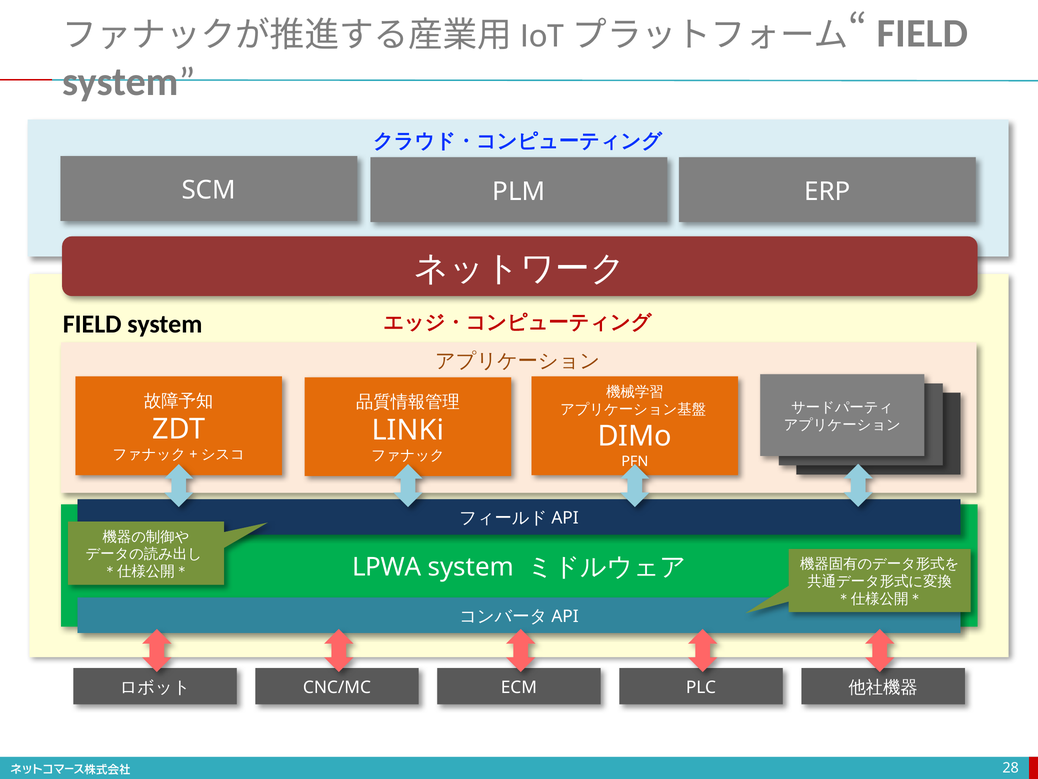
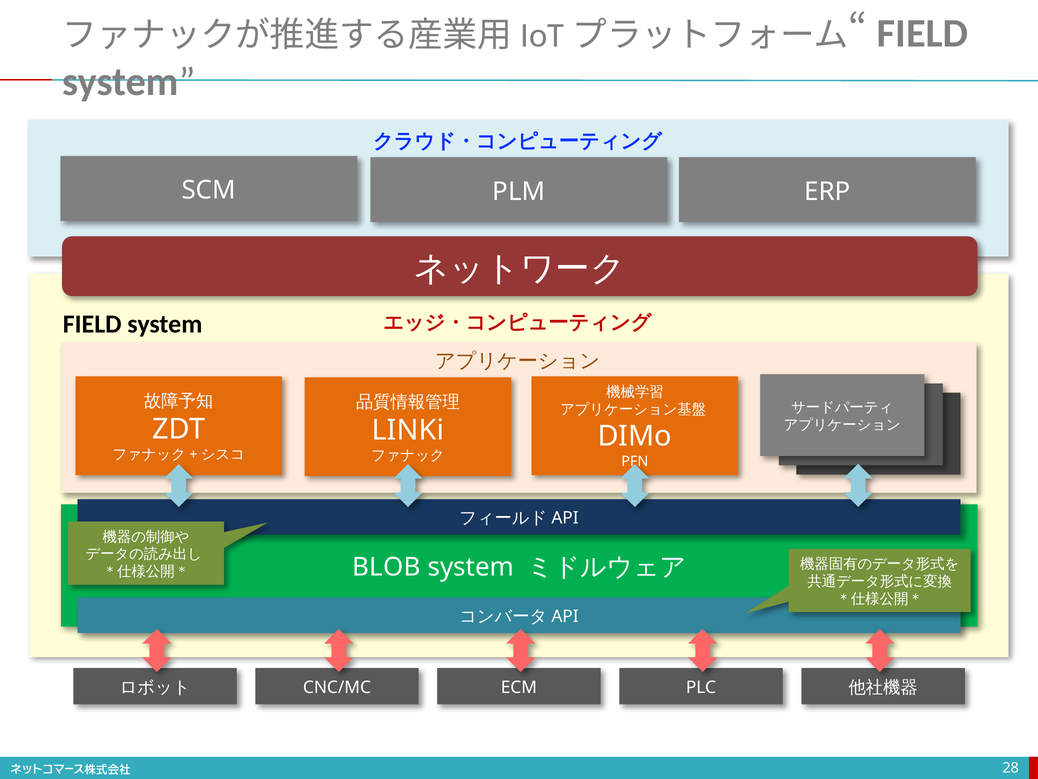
LPWA: LPWA -> BLOB
